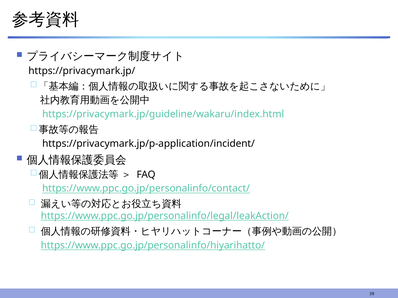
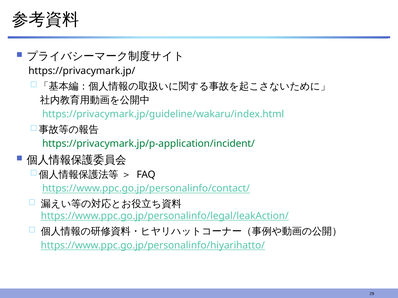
https://privacymark.jp/p-application/incident/ colour: black -> green
